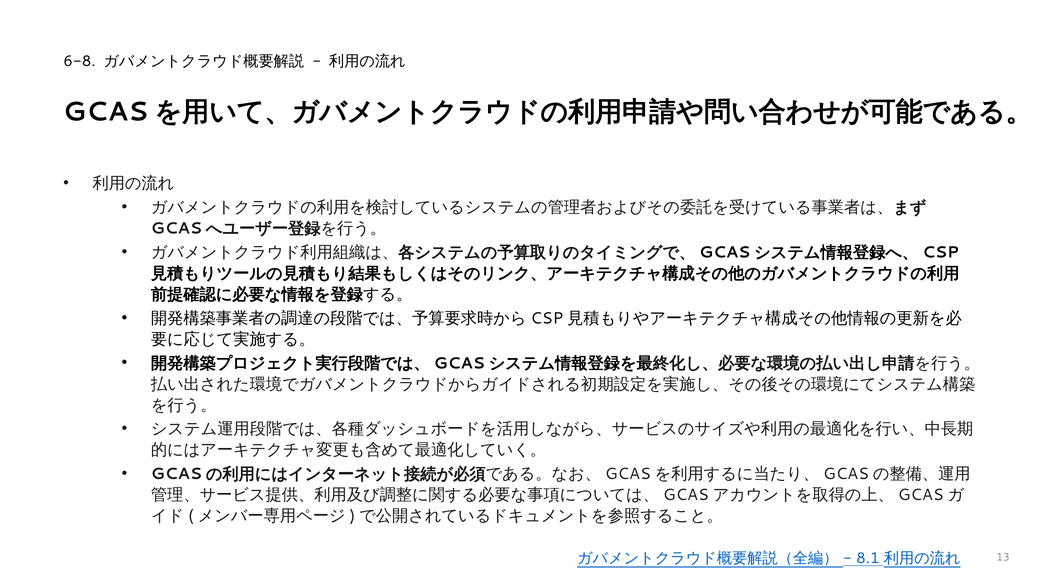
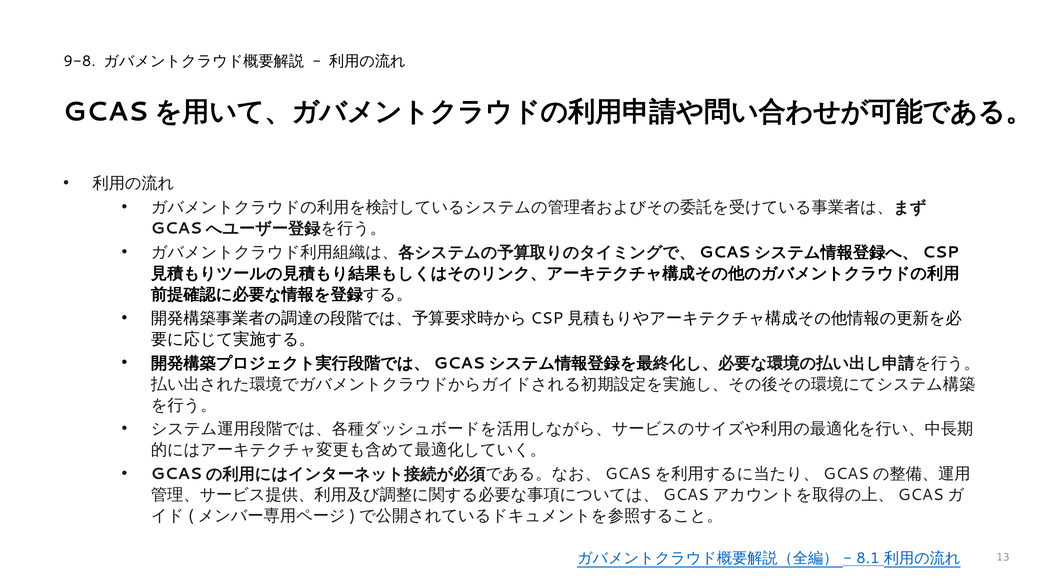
6-8: 6-8 -> 9-8
